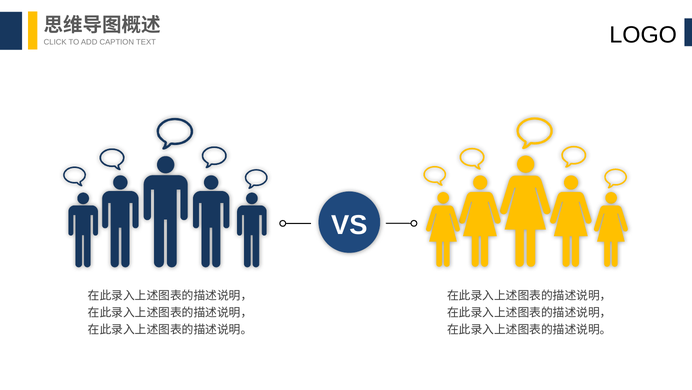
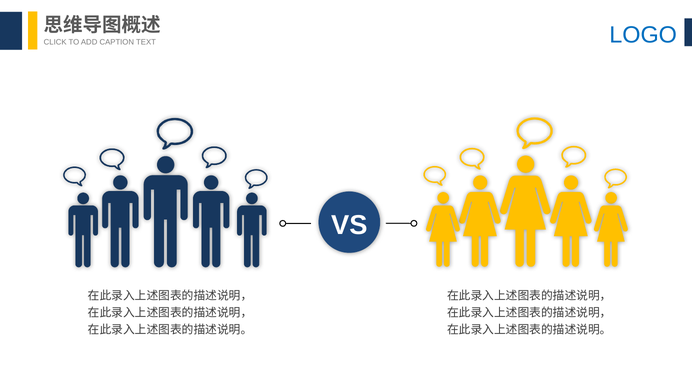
LOGO colour: black -> blue
